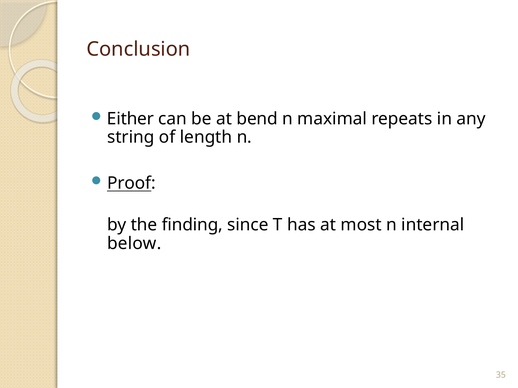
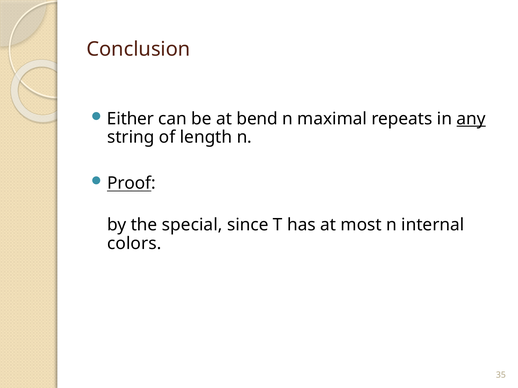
any underline: none -> present
finding: finding -> special
below: below -> colors
